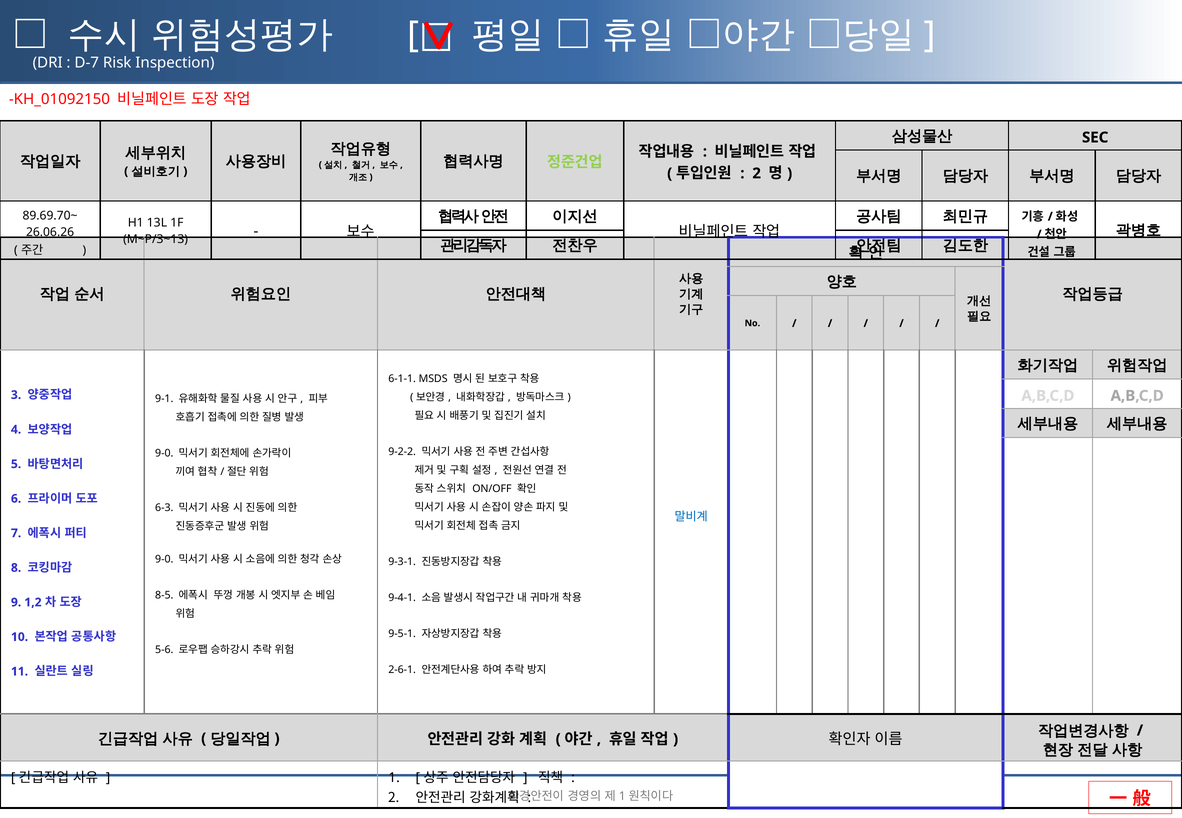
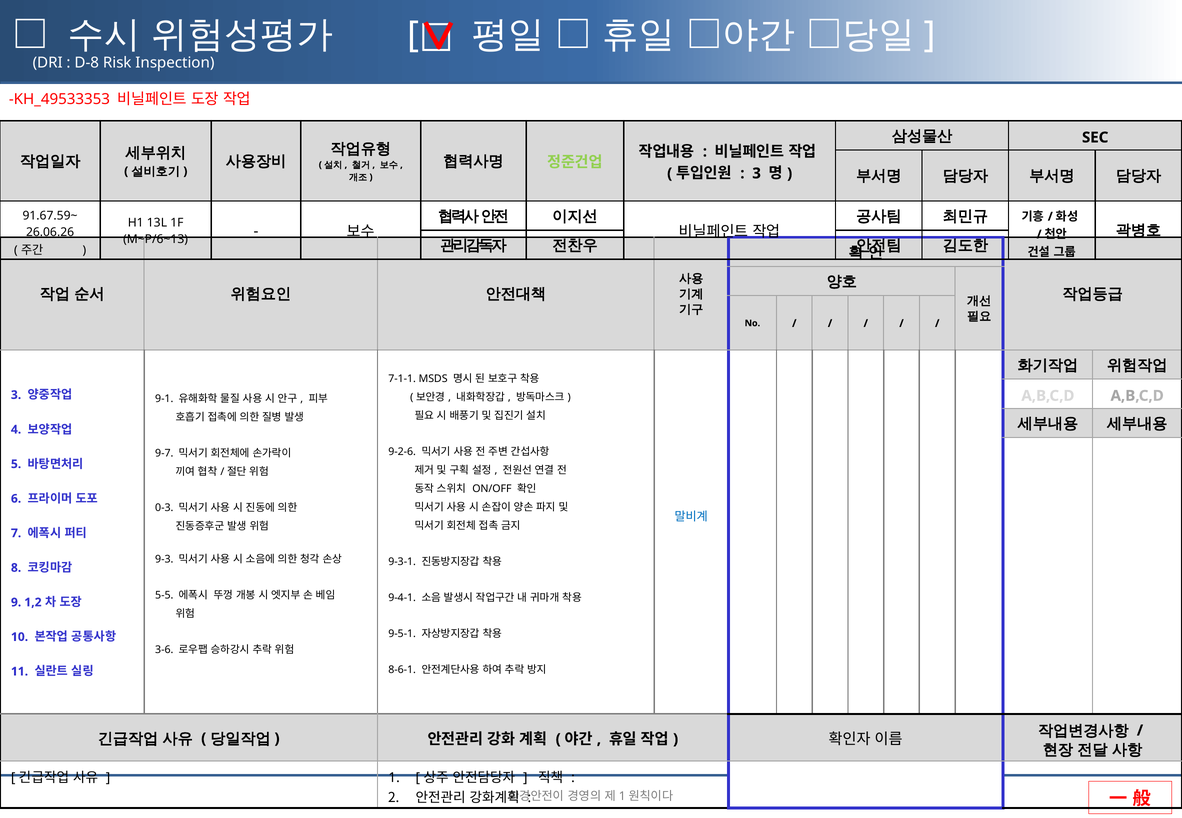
D-7: D-7 -> D-8
KH_01092150: KH_01092150 -> KH_49533353
2 at (757, 173): 2 -> 3
89.69.70~: 89.69.70~ -> 91.67.59~
M~P/3~13: M~P/3~13 -> M~P/6~13
6-1-1: 6-1-1 -> 7-1-1
9-2-2: 9-2-2 -> 9-2-6
9-0 at (164, 454): 9-0 -> 9-7
6-3: 6-3 -> 0-3
9-0 at (164, 559): 9-0 -> 9-3
8-5: 8-5 -> 5-5
5-6: 5-6 -> 3-6
2-6-1: 2-6-1 -> 8-6-1
